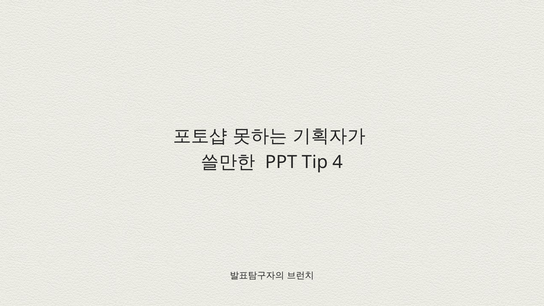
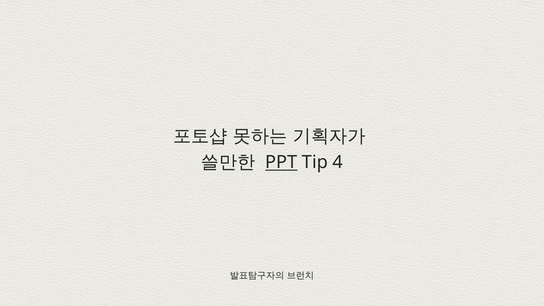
PPT underline: none -> present
